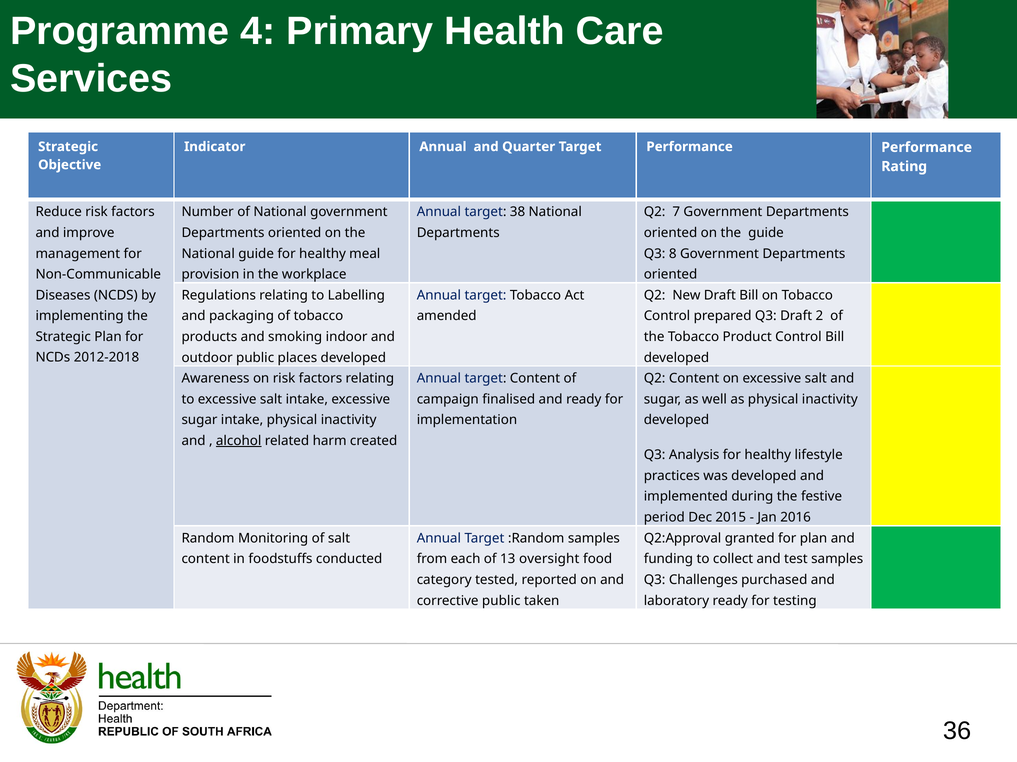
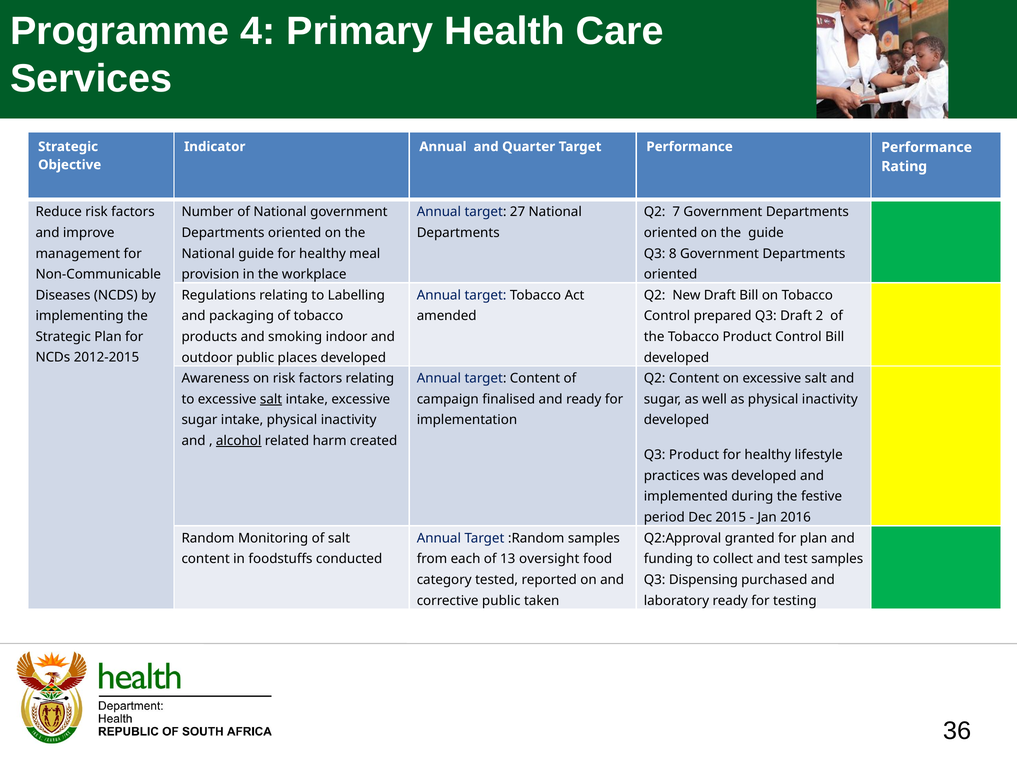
38: 38 -> 27
2012-2018: 2012-2018 -> 2012-2015
salt at (271, 400) underline: none -> present
Q3 Analysis: Analysis -> Product
Challenges: Challenges -> Dispensing
